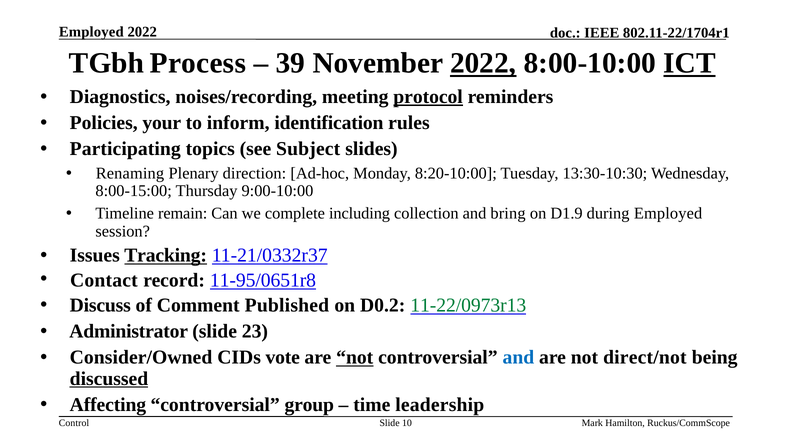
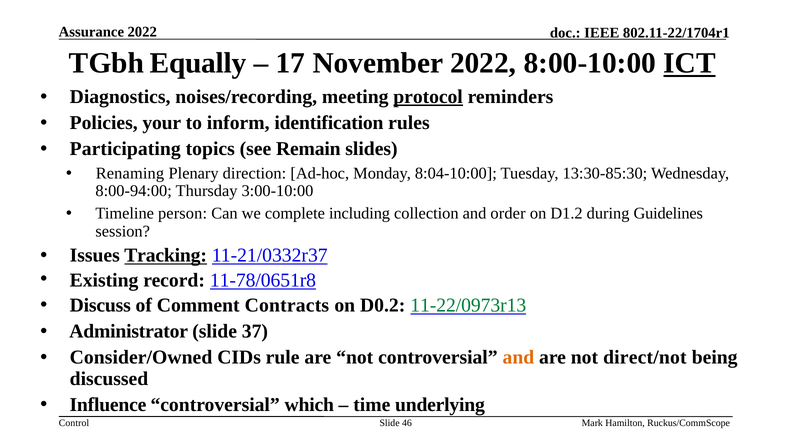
Employed at (91, 32): Employed -> Assurance
Process: Process -> Equally
39: 39 -> 17
2022 at (483, 63) underline: present -> none
Subject: Subject -> Remain
8:20-10:00: 8:20-10:00 -> 8:04-10:00
13:30-10:30: 13:30-10:30 -> 13:30-85:30
8:00-15:00: 8:00-15:00 -> 8:00-94:00
9:00-10:00: 9:00-10:00 -> 3:00-10:00
remain: remain -> person
bring: bring -> order
D1.9: D1.9 -> D1.2
during Employed: Employed -> Guidelines
Contact: Contact -> Existing
11-95/0651r8: 11-95/0651r8 -> 11-78/0651r8
Published: Published -> Contracts
23: 23 -> 37
vote: vote -> rule
not at (355, 358) underline: present -> none
and at (518, 358) colour: blue -> orange
discussed underline: present -> none
Affecting: Affecting -> Influence
group: group -> which
leadership: leadership -> underlying
10: 10 -> 46
